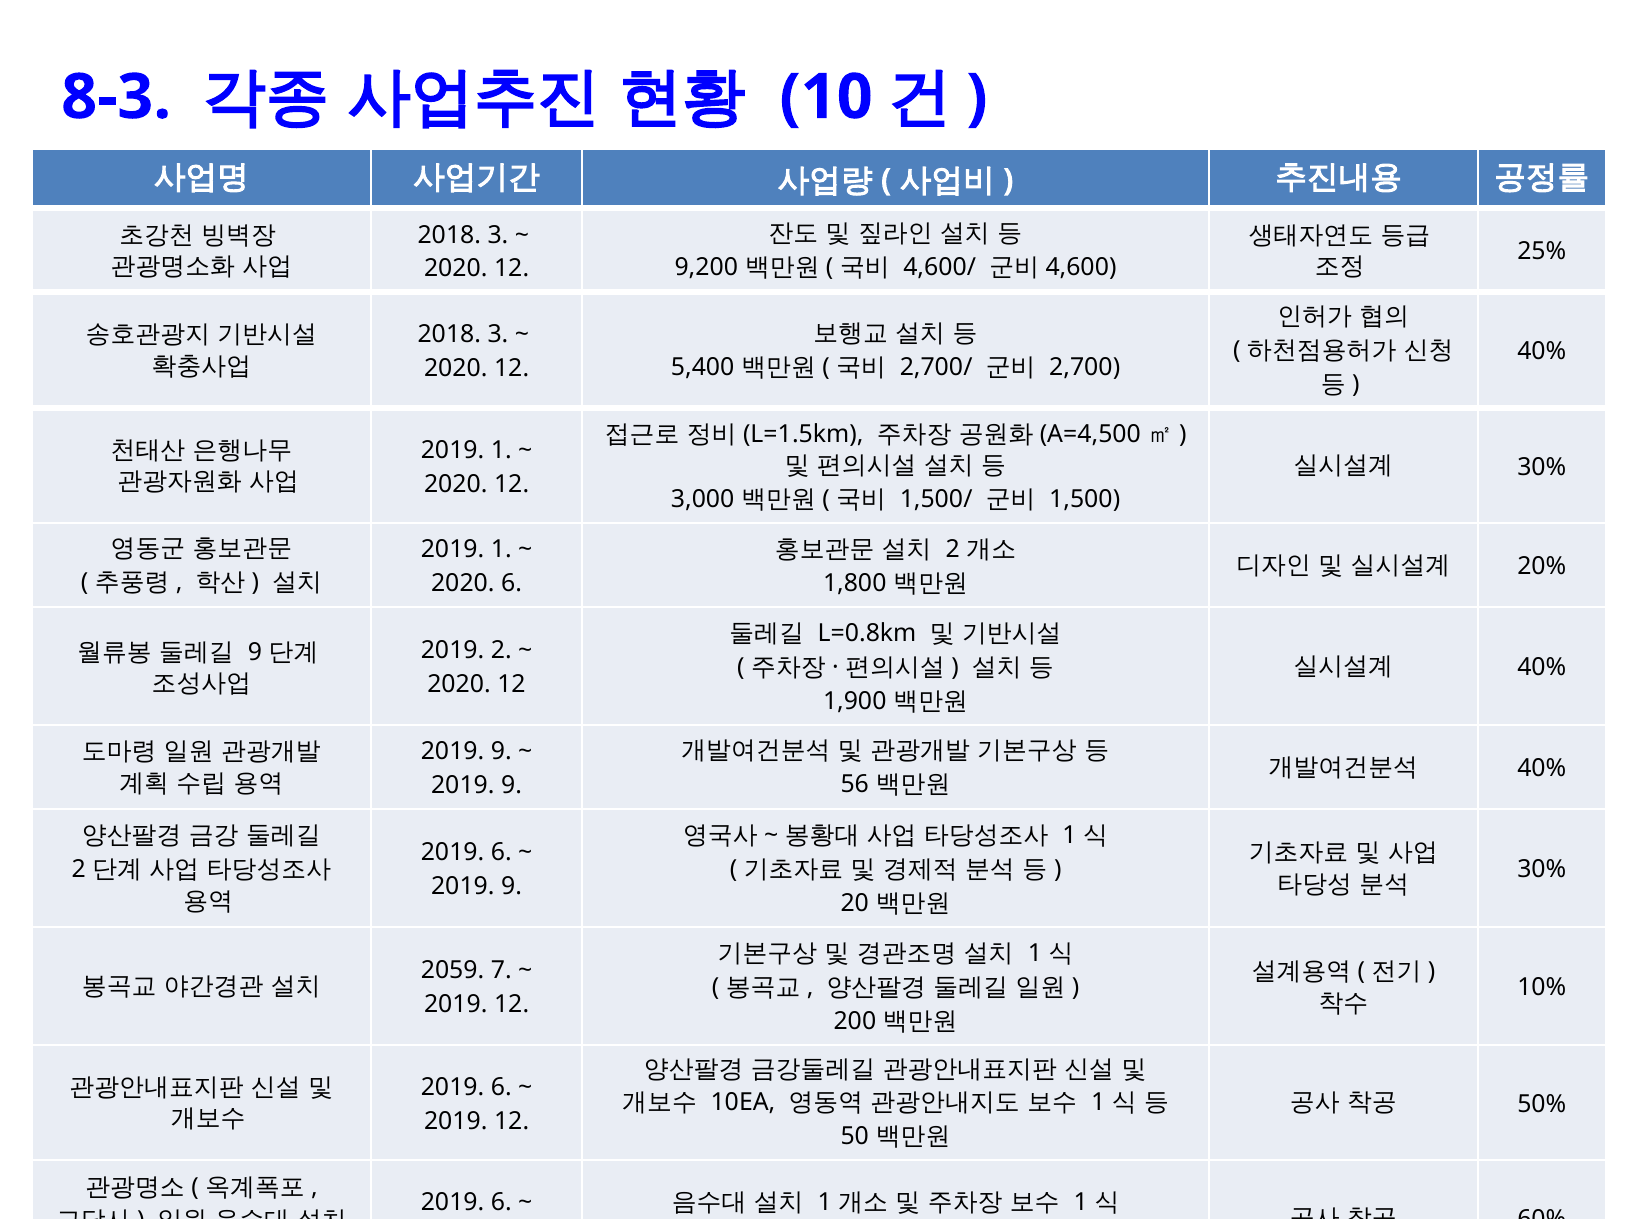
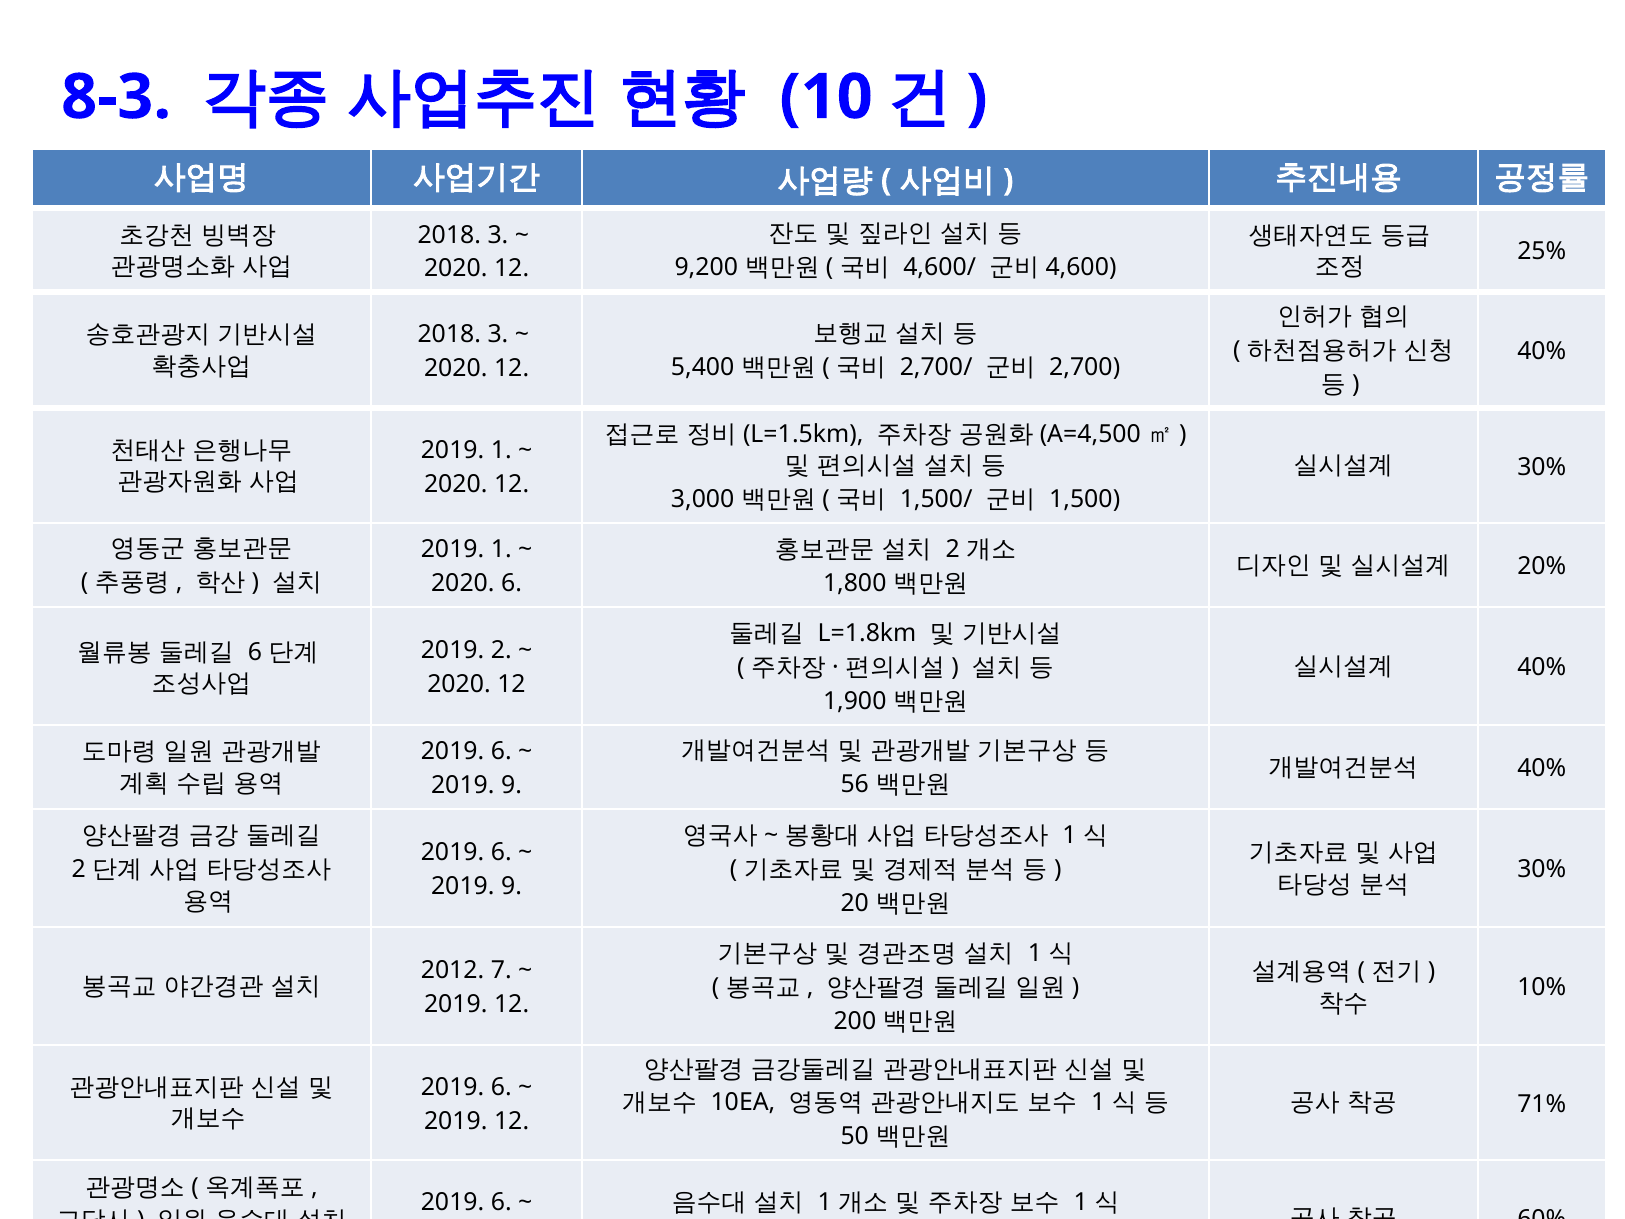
L=0.8km: L=0.8km -> L=1.8km
9 at (255, 652): 9 -> 6
9 at (501, 751): 9 -> 6
2059: 2059 -> 2012
50%: 50% -> 71%
